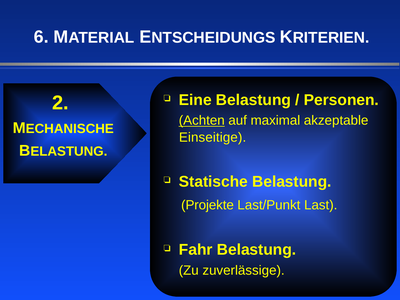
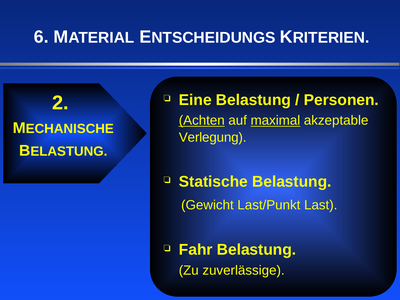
maximal underline: none -> present
Einseitige: Einseitige -> Verlegung
Projekte: Projekte -> Gewicht
